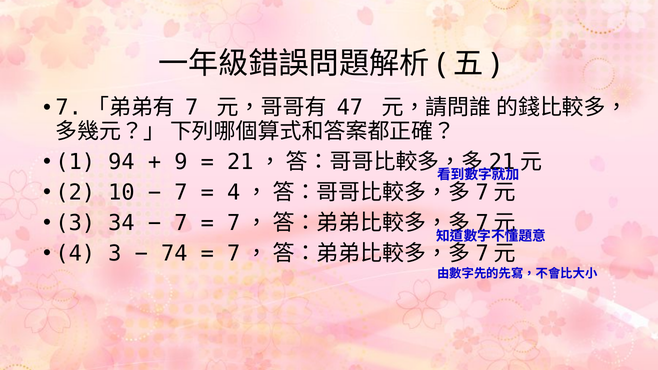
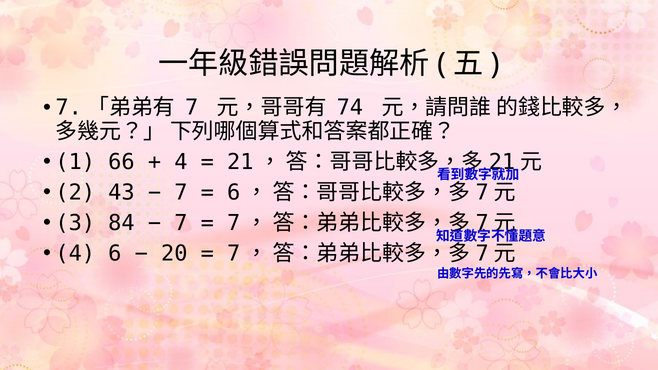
47: 47 -> 74
94: 94 -> 66
9: 9 -> 4
10: 10 -> 43
4 at (234, 192): 4 -> 6
34: 34 -> 84
3 at (115, 254): 3 -> 6
74: 74 -> 20
